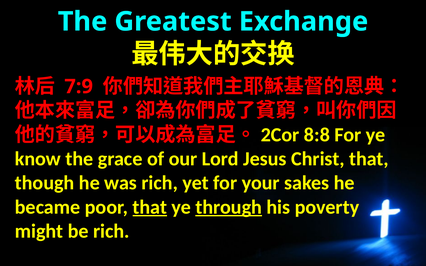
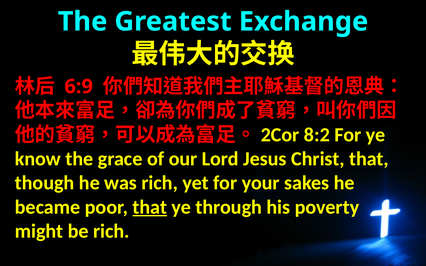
7:9: 7:9 -> 6:9
8:8: 8:8 -> 8:2
through underline: present -> none
